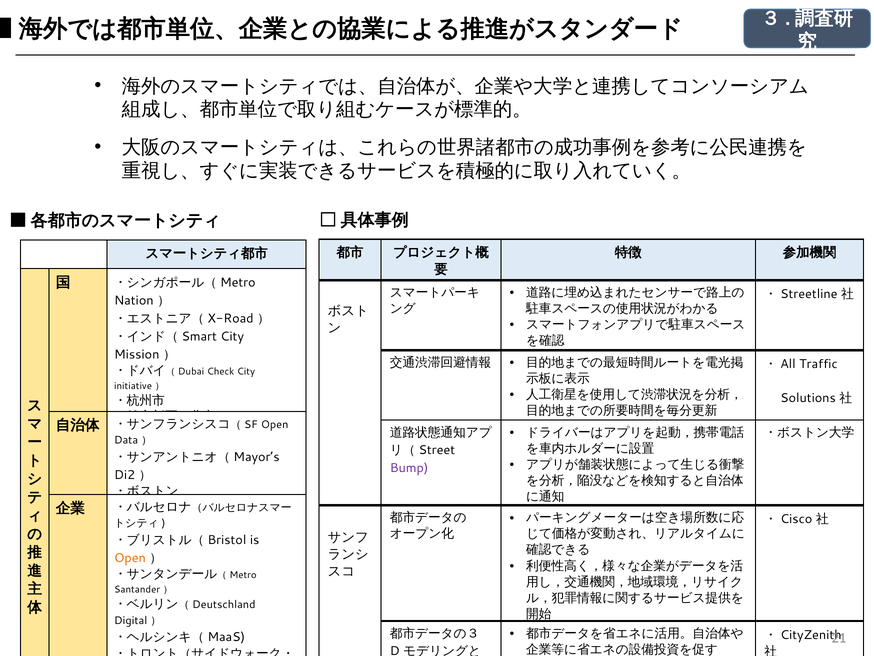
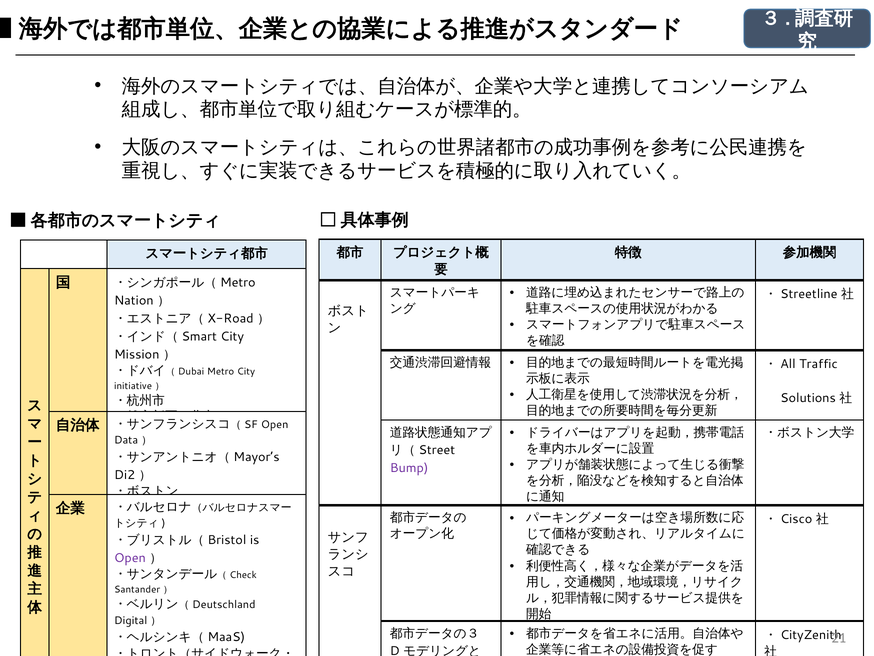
Check at (221, 371): Check -> Metro
Open at (130, 557) colour: orange -> purple
Metro at (243, 575): Metro -> Check
